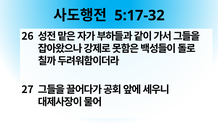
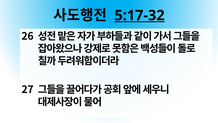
5:17-32 underline: none -> present
